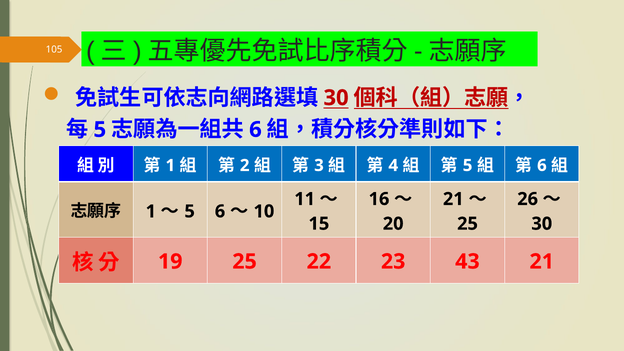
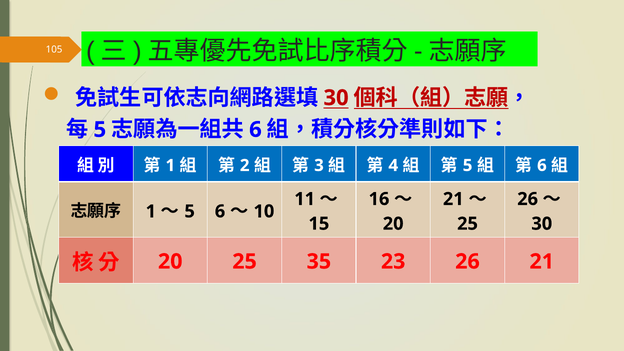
19 at (170, 262): 19 -> 20
22: 22 -> 35
23 43: 43 -> 26
